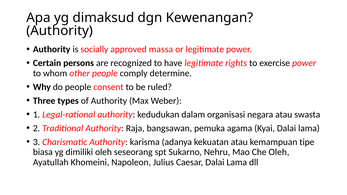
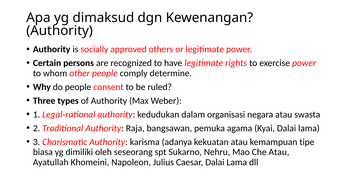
massa: massa -> others
Che Oleh: Oleh -> Atau
